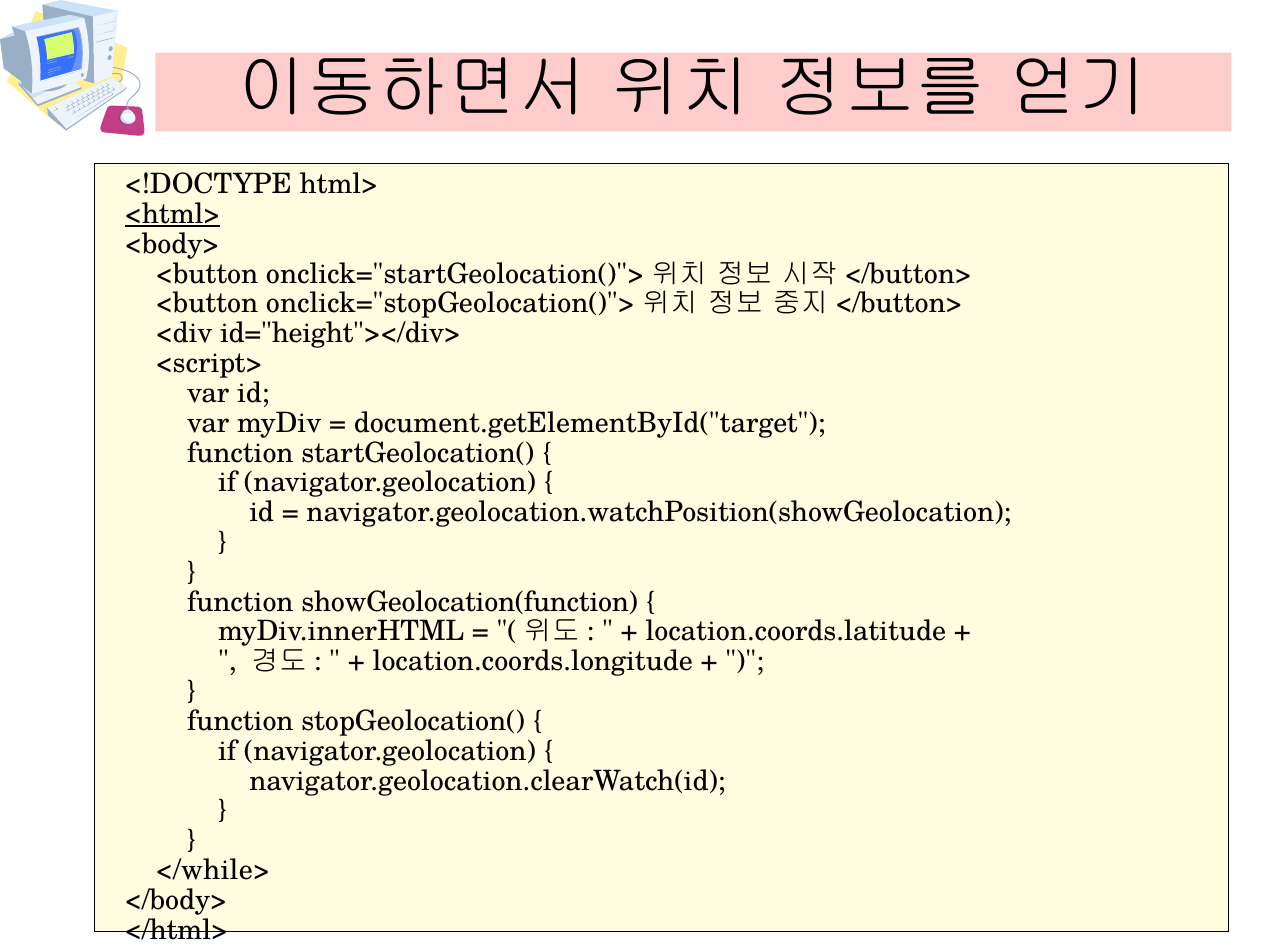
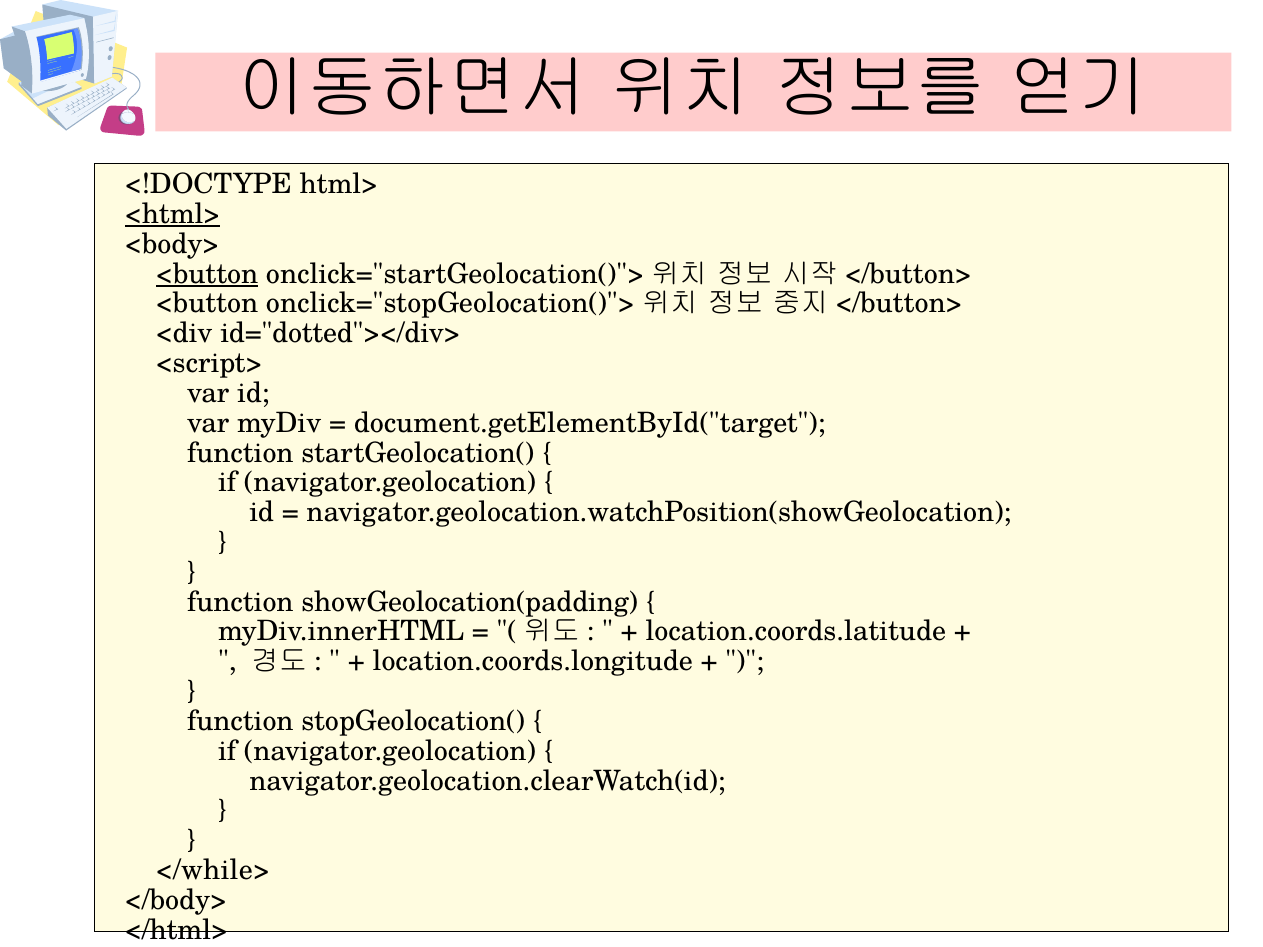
<button at (207, 274) underline: none -> present
id="height"></div>: id="height"></div> -> id="dotted"></div>
showGeolocation(function: showGeolocation(function -> showGeolocation(padding
